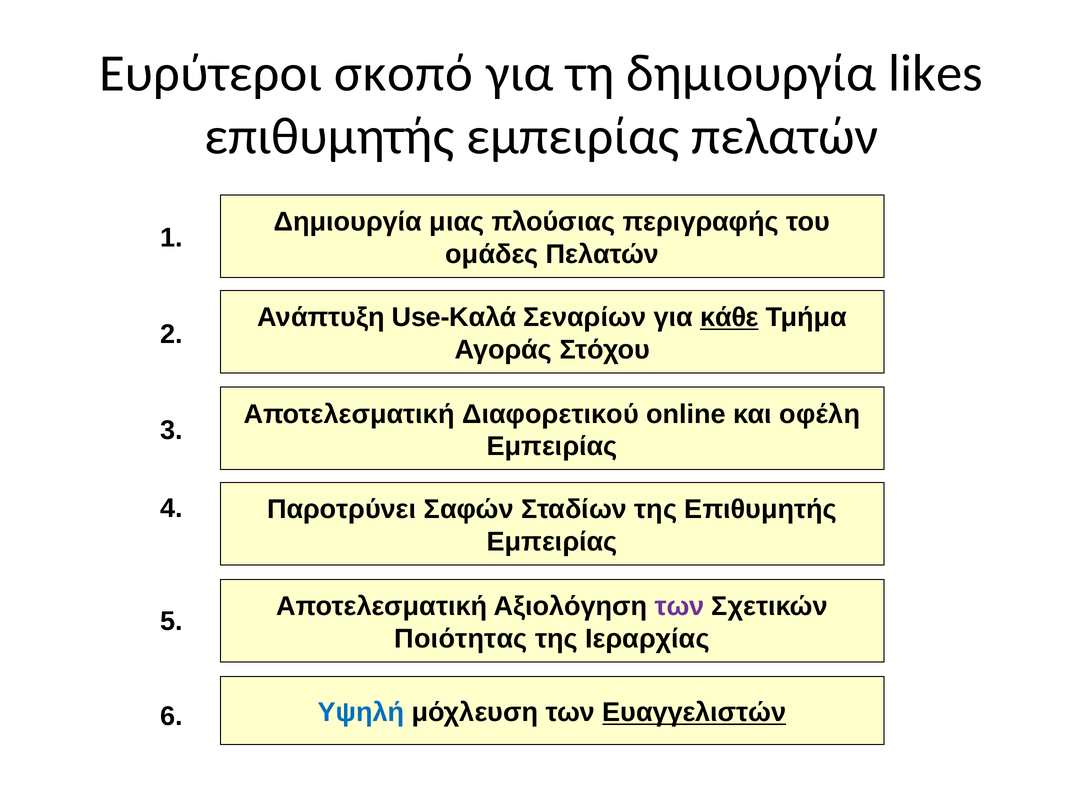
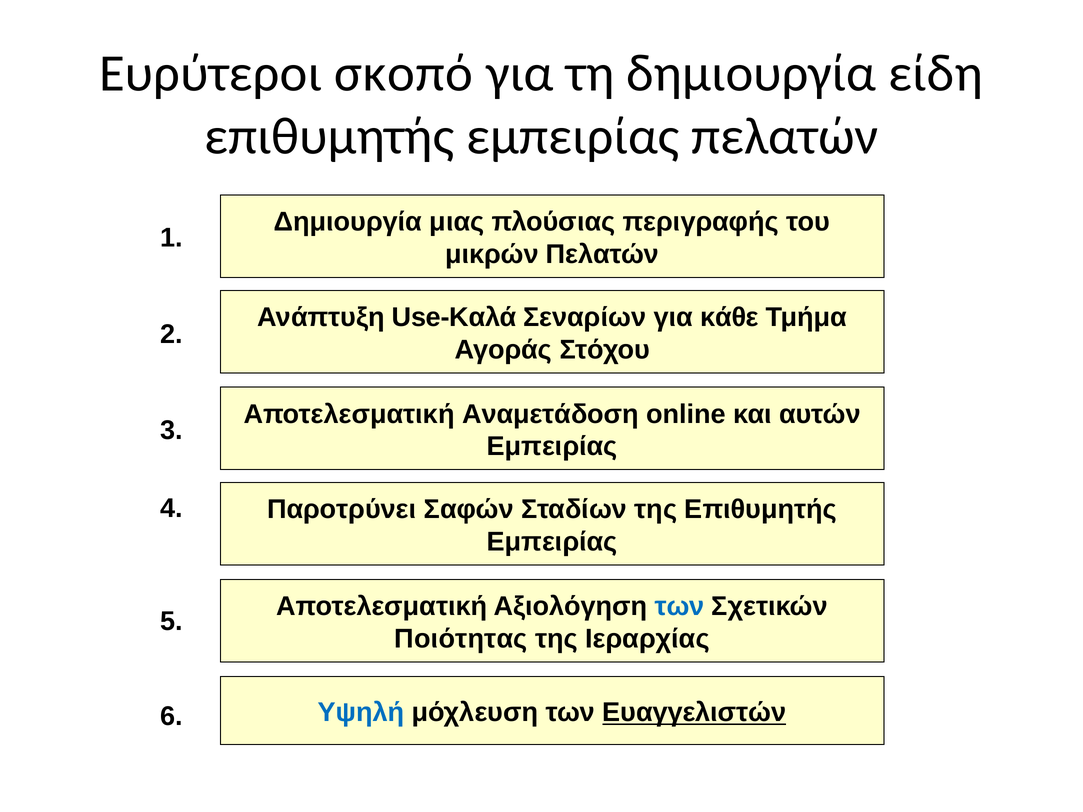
likes: likes -> είδη
ομάδες: ομάδες -> μικρών
κάθε underline: present -> none
Διαφορετικού: Διαφορετικού -> Αναμετάδοση
οφέλη: οφέλη -> αυτών
των at (679, 607) colour: purple -> blue
